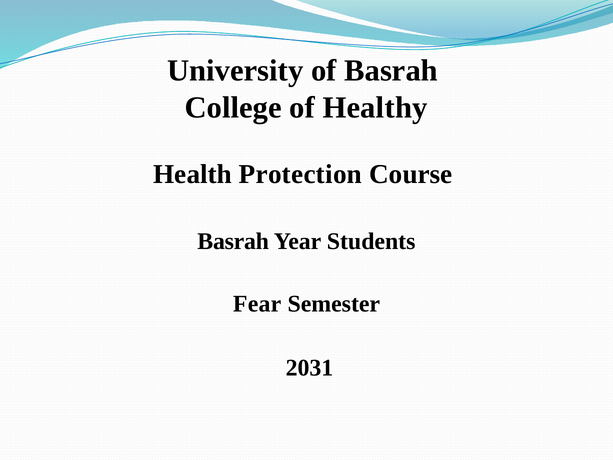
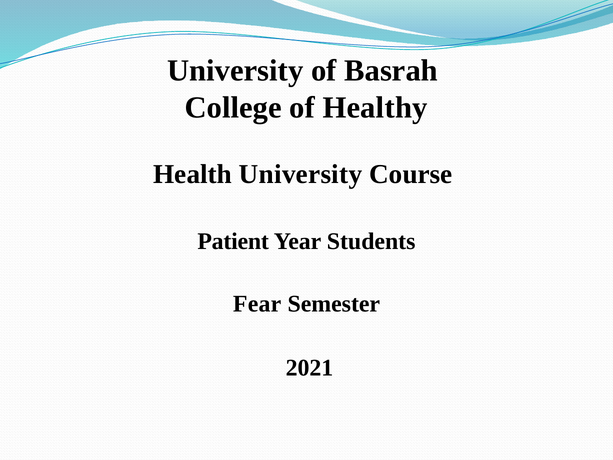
Health Protection: Protection -> University
Basrah at (233, 241): Basrah -> Patient
2031: 2031 -> 2021
